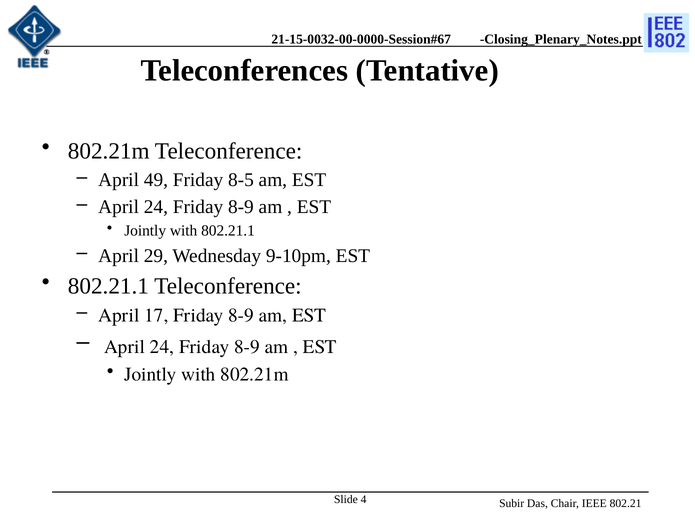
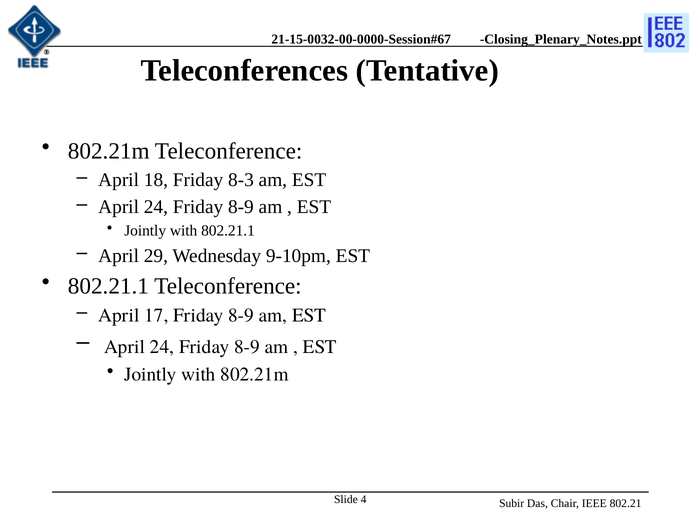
49: 49 -> 18
8-5: 8-5 -> 8-3
